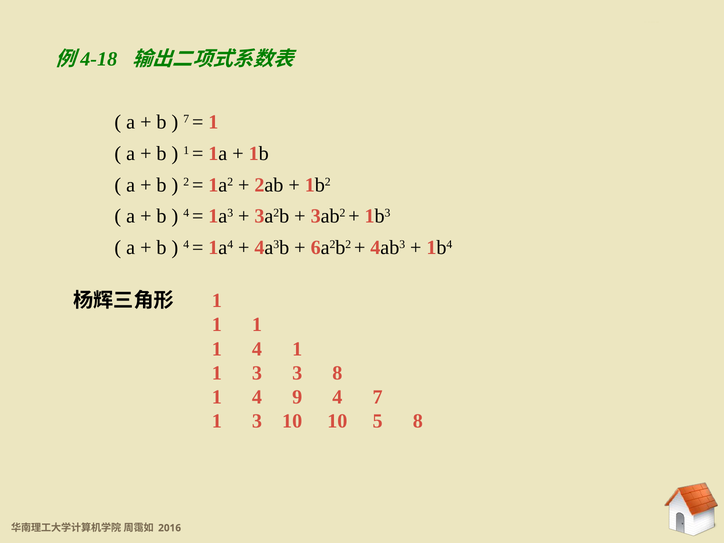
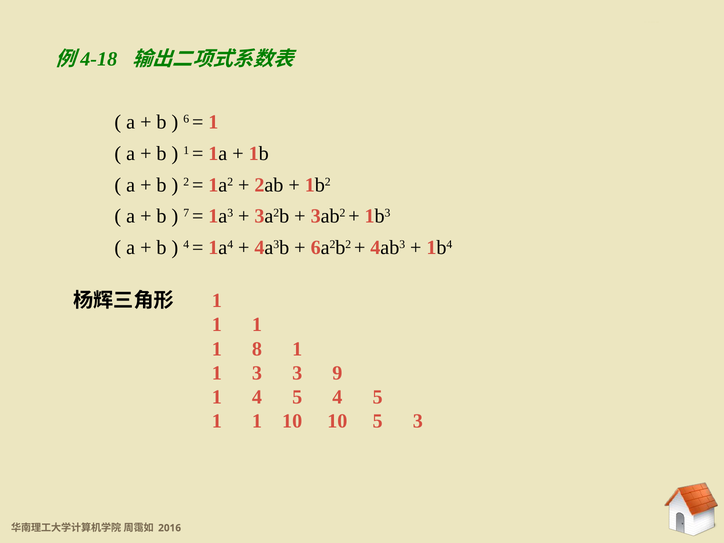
7 at (186, 119): 7 -> 6
4 at (186, 213): 4 -> 7
4 at (257, 349): 4 -> 8
3 8: 8 -> 9
1 4 9: 9 -> 5
7 at (378, 397): 7 -> 5
3 at (257, 421): 3 -> 1
5 8: 8 -> 3
